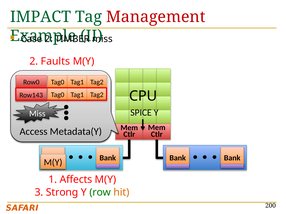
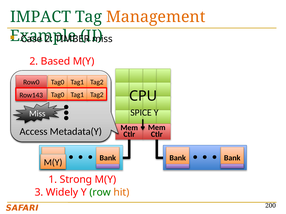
Management colour: red -> orange
Faults: Faults -> Based
Affects: Affects -> Strong
Strong: Strong -> Widely
